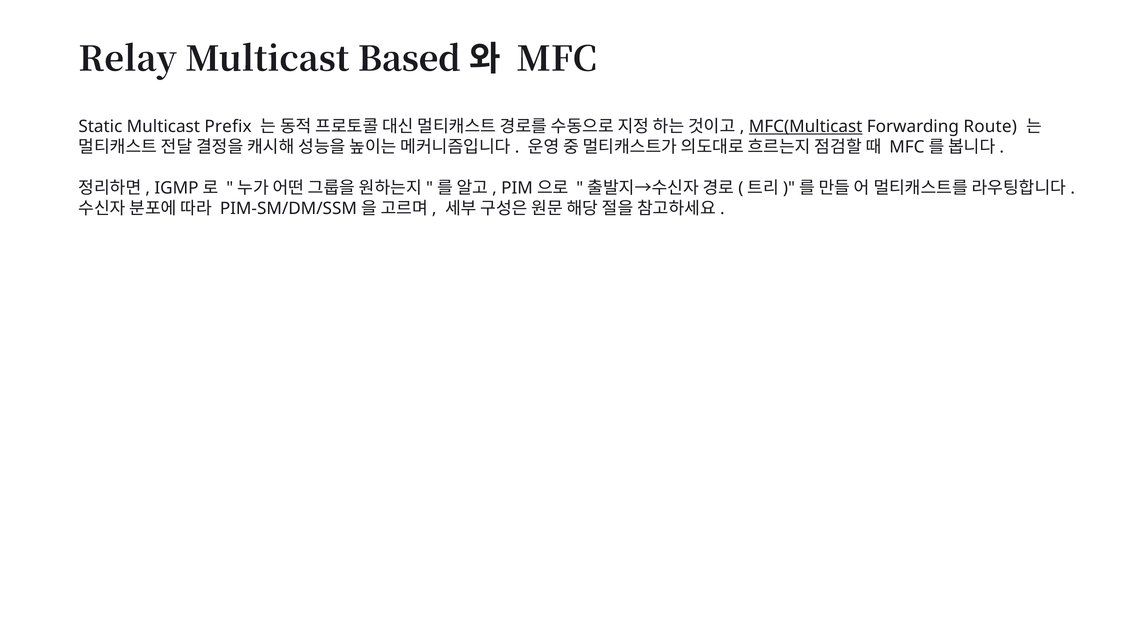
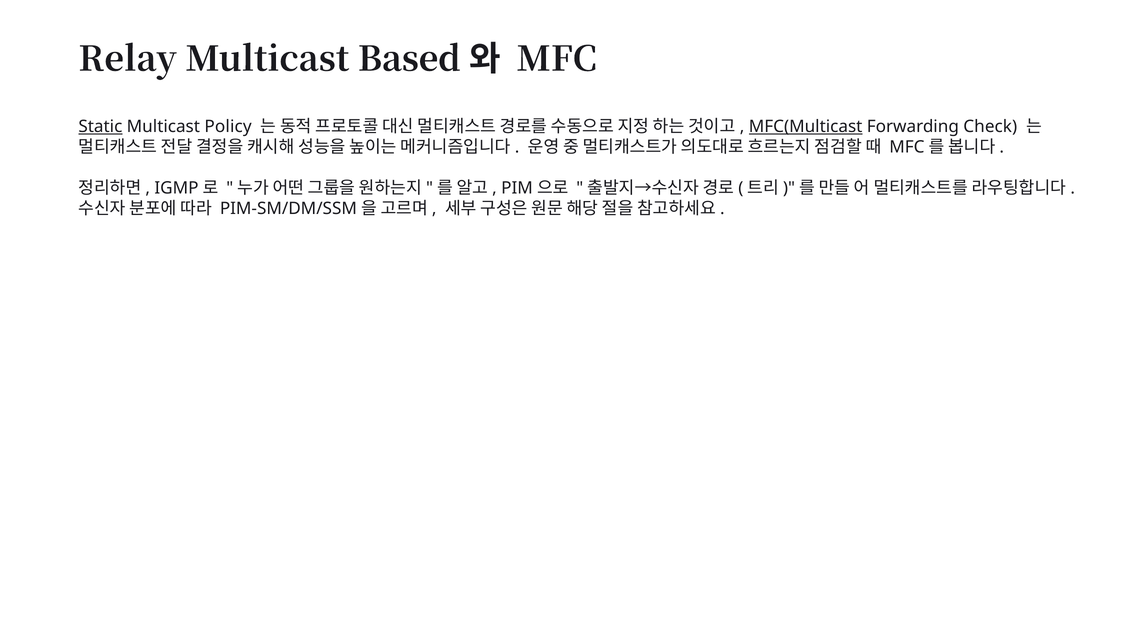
Static underline: none -> present
Prefix: Prefix -> Policy
Route: Route -> Check
